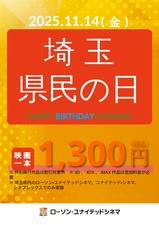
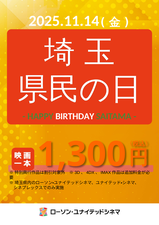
BIRTHDAY colour: light blue -> white
